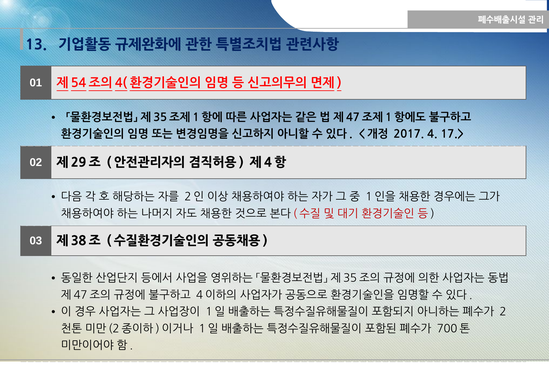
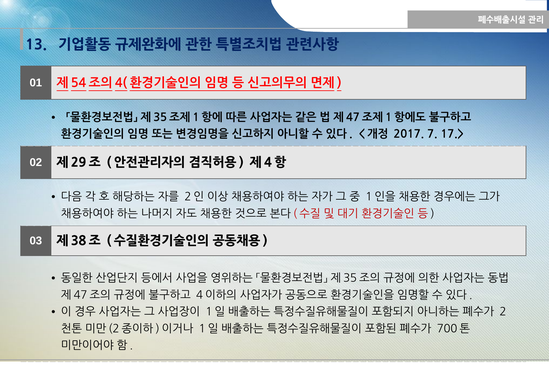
4: 4 -> 7
